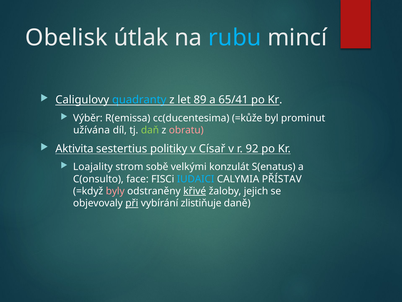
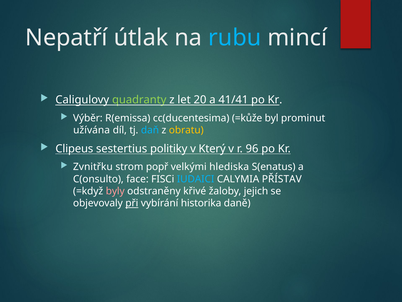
Obelisk: Obelisk -> Nepatří
quadranty colour: light blue -> light green
89: 89 -> 20
65/41: 65/41 -> 41/41
daň colour: light green -> light blue
obratu colour: pink -> yellow
Aktivita: Aktivita -> Clipeus
Císař: Císař -> Který
92: 92 -> 96
Loajality: Loajality -> Zvnitřku
sobě: sobě -> popř
konzulát: konzulát -> hlediska
křivé underline: present -> none
zlistiňuje: zlistiňuje -> historika
